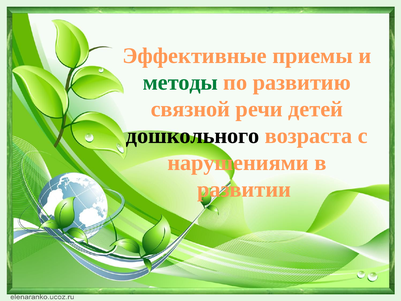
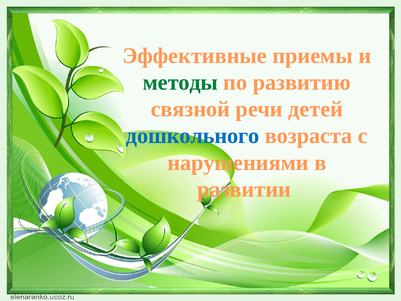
дошкольного colour: black -> blue
